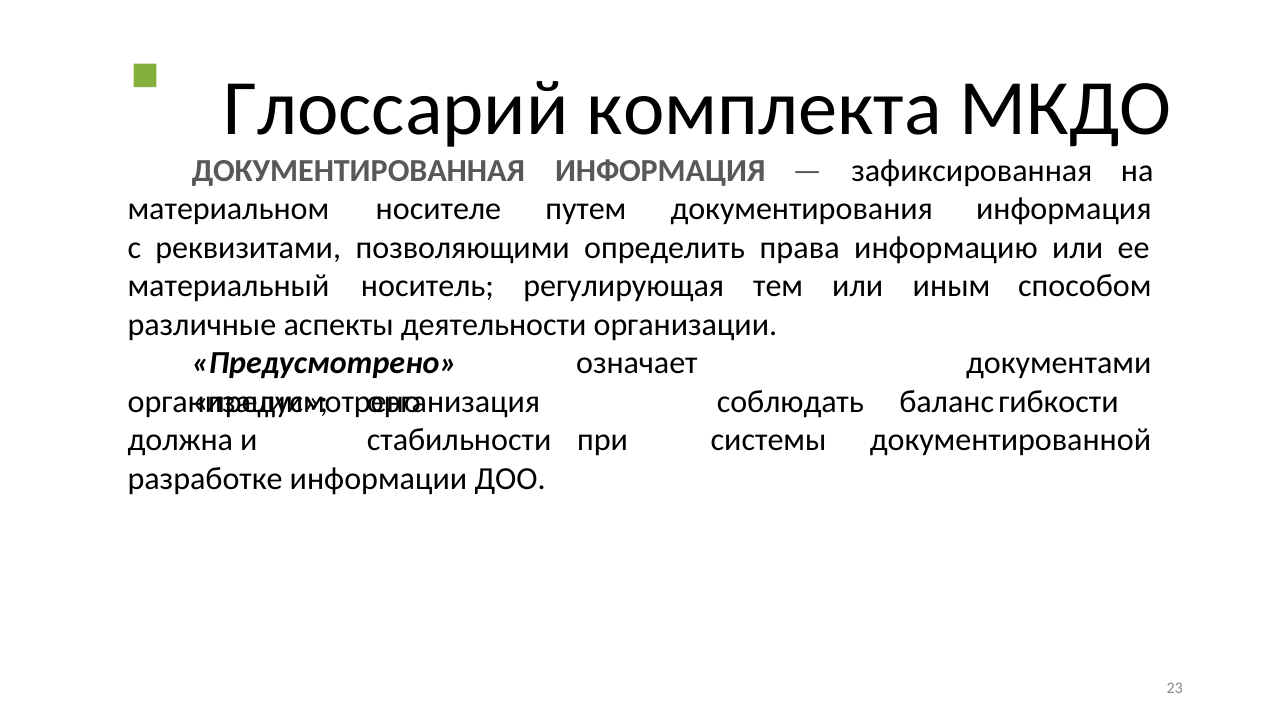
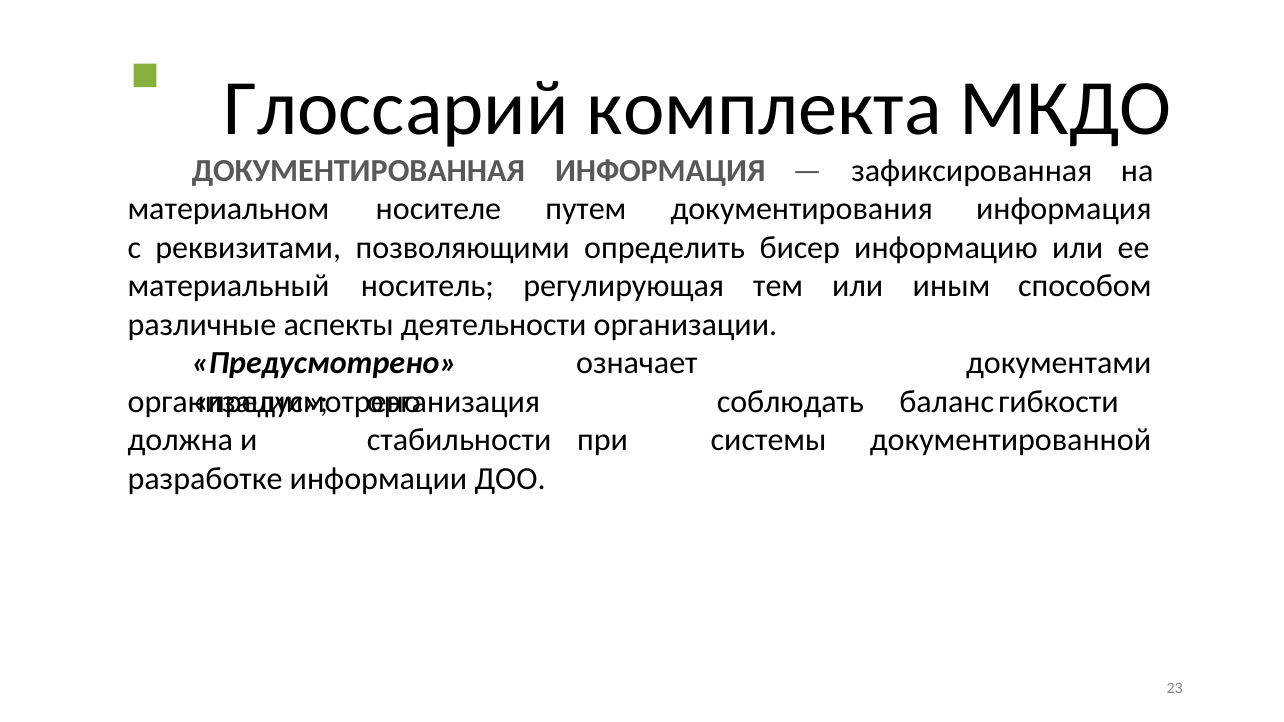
права: права -> бисер
